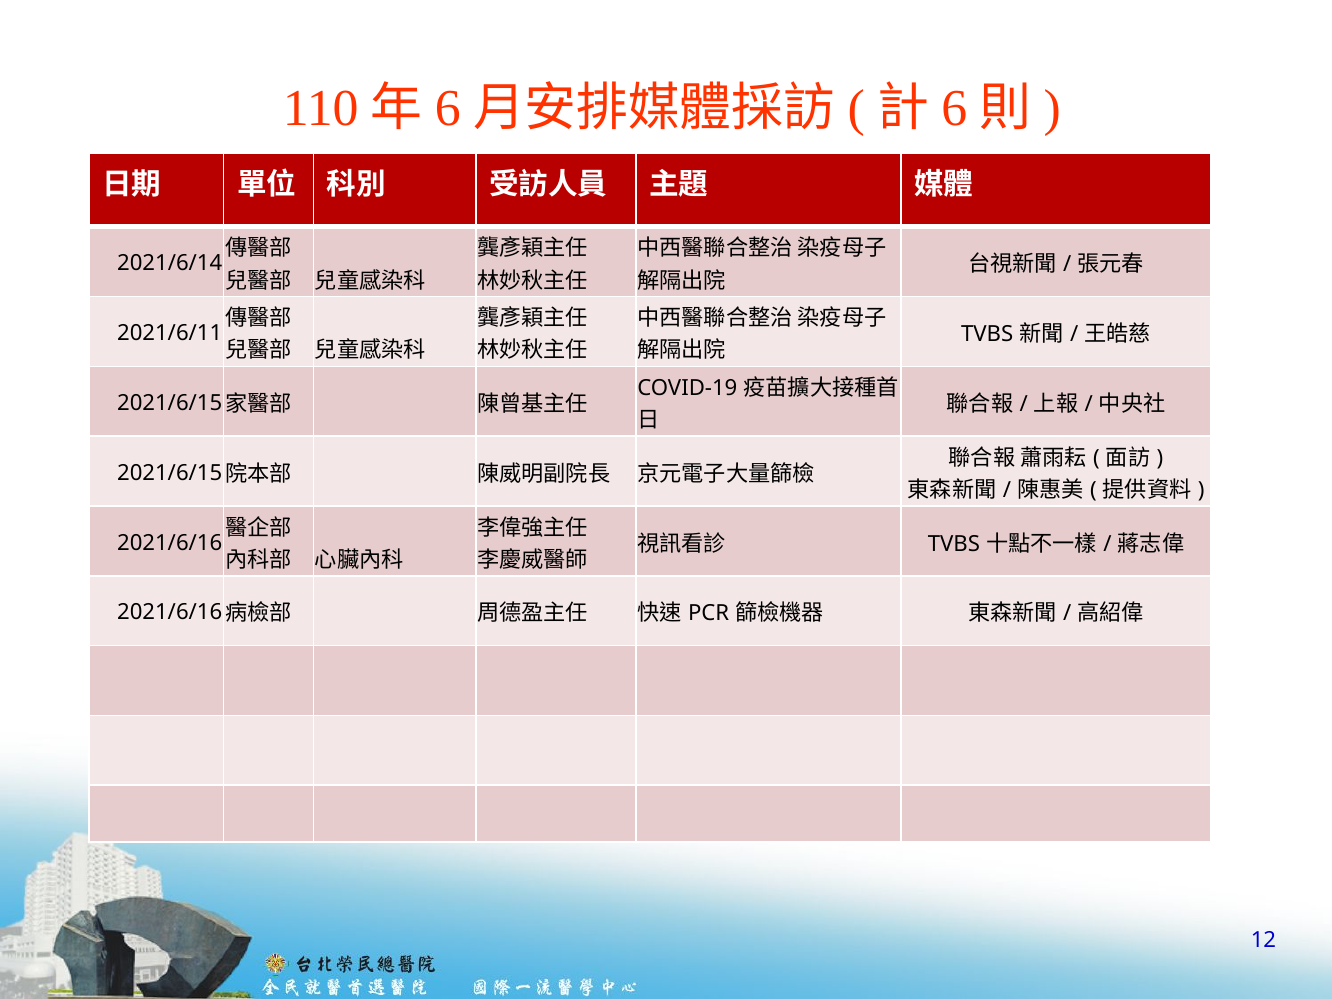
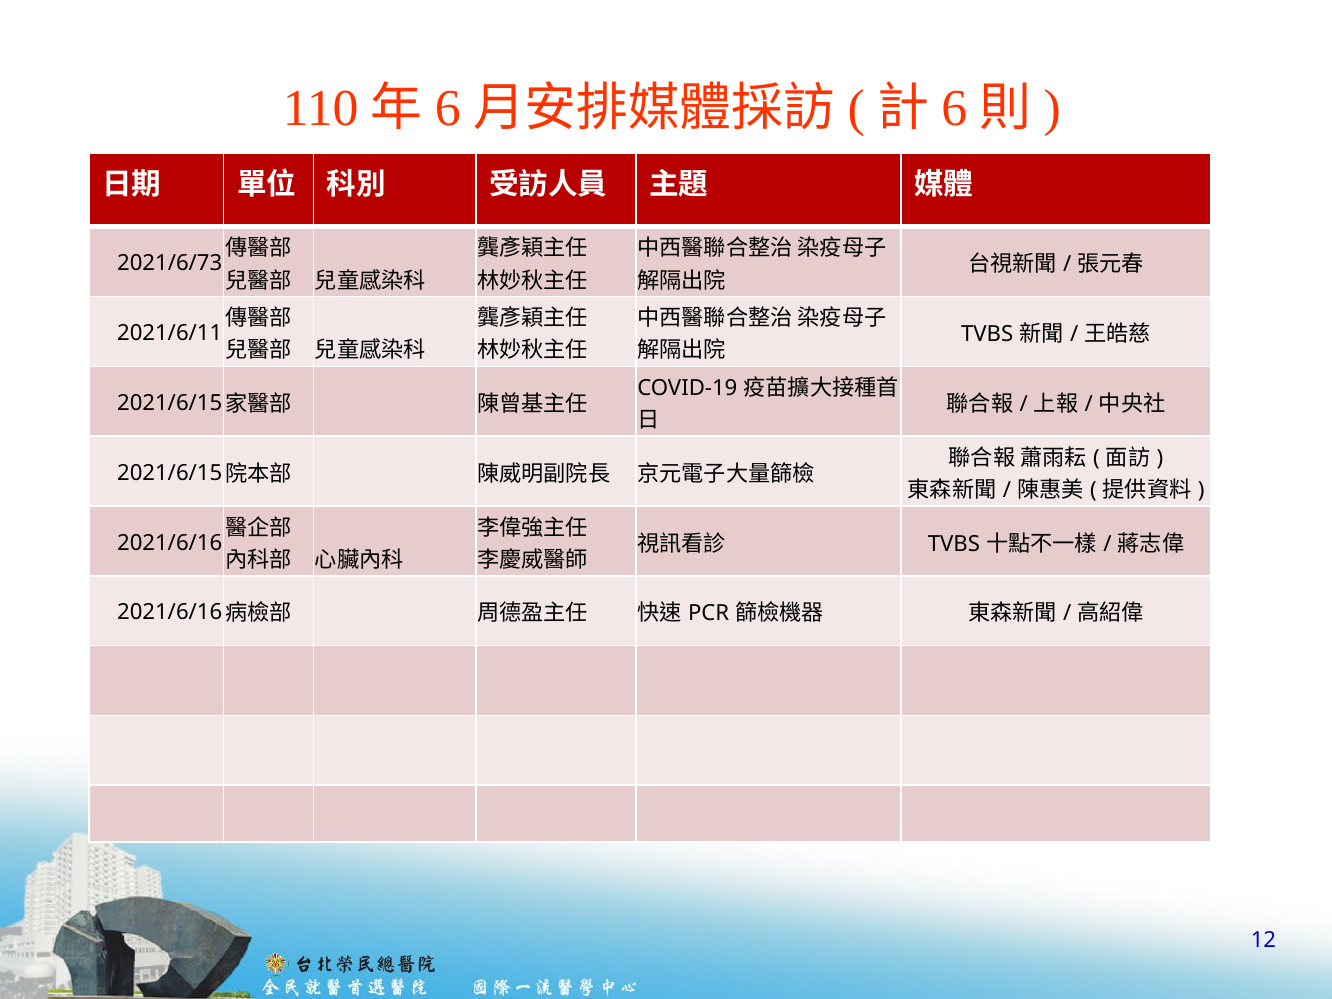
2021/6/14: 2021/6/14 -> 2021/6/73
